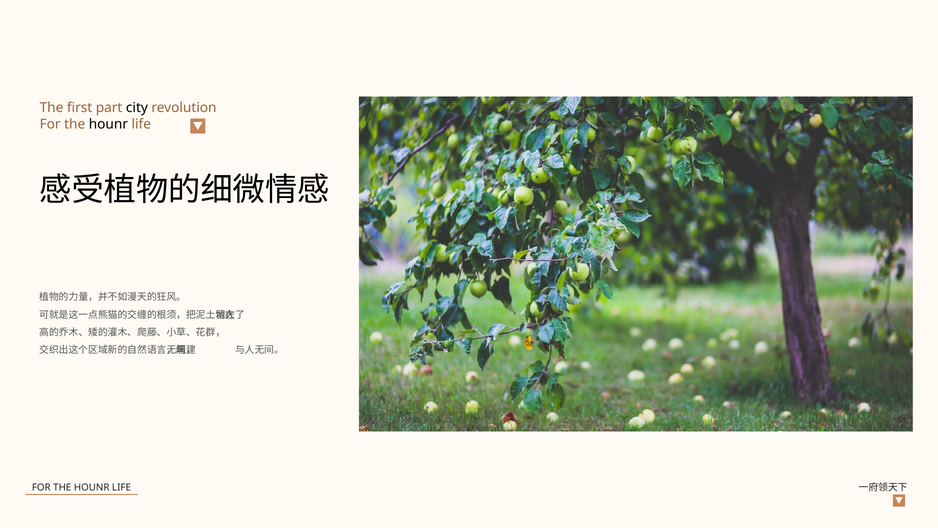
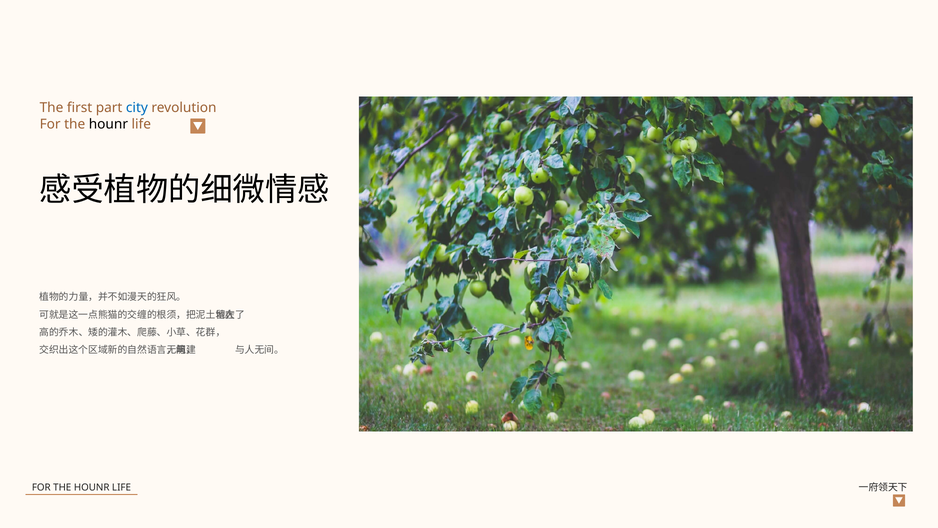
city colour: black -> blue
